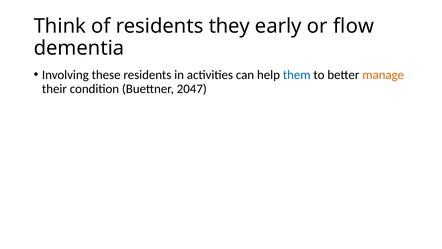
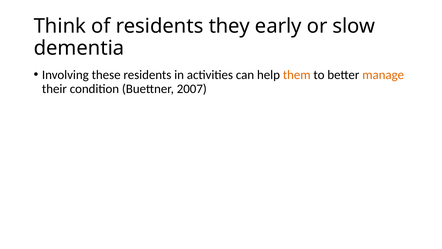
flow: flow -> slow
them colour: blue -> orange
2047: 2047 -> 2007
